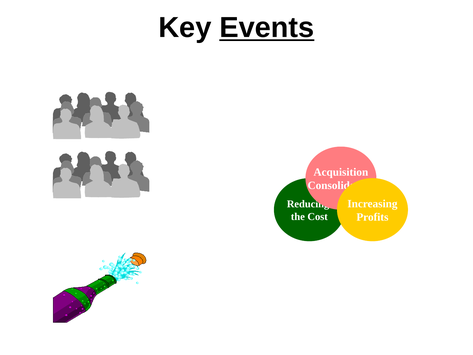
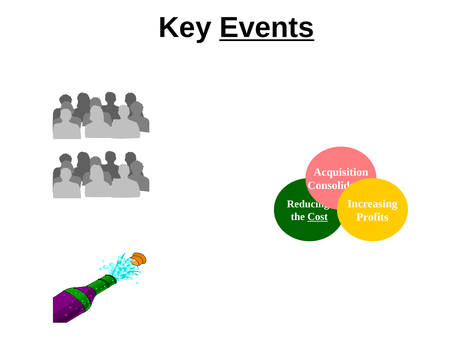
Cost underline: none -> present
